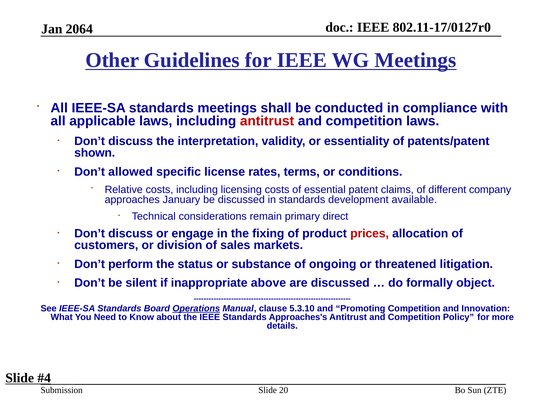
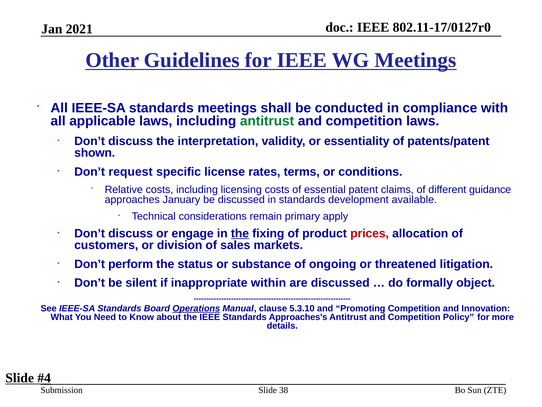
2064: 2064 -> 2021
antitrust at (267, 121) colour: red -> green
allowed: allowed -> request
company: company -> guidance
direct: direct -> apply
the at (240, 233) underline: none -> present
above: above -> within
20: 20 -> 38
